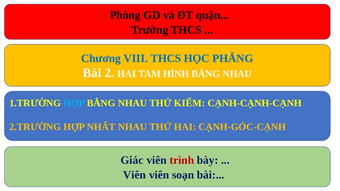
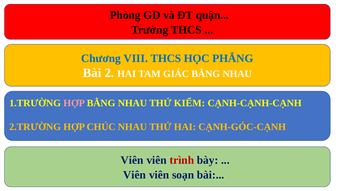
HÌNH: HÌNH -> GIÁC
HỢP at (74, 103) colour: light blue -> pink
NHẤT: NHẤT -> CHÚC
Giác at (132, 160): Giác -> Viên
